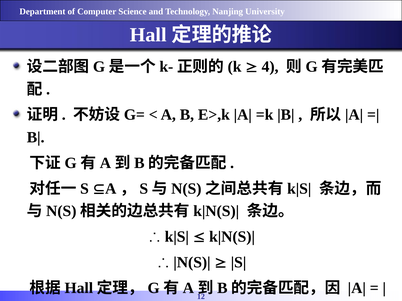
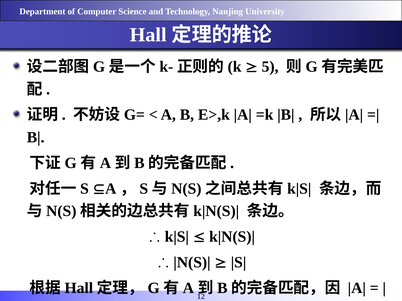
4: 4 -> 5
